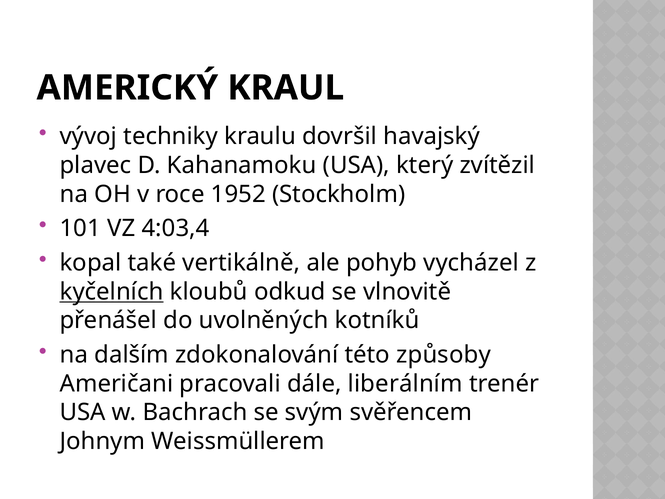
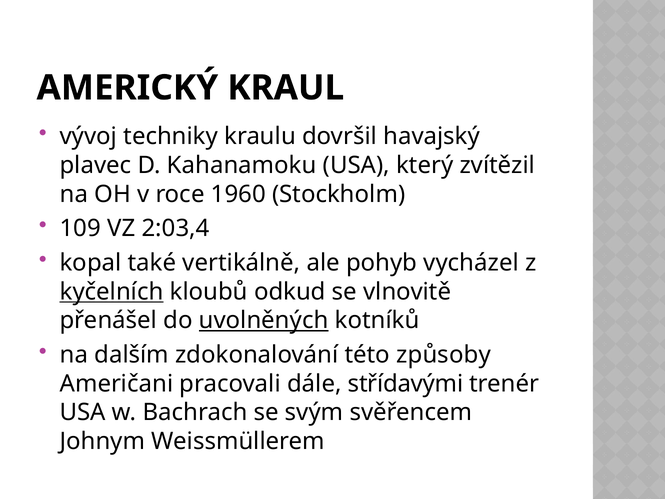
1952: 1952 -> 1960
101: 101 -> 109
4:03,4: 4:03,4 -> 2:03,4
uvolněných underline: none -> present
liberálním: liberálním -> střídavými
